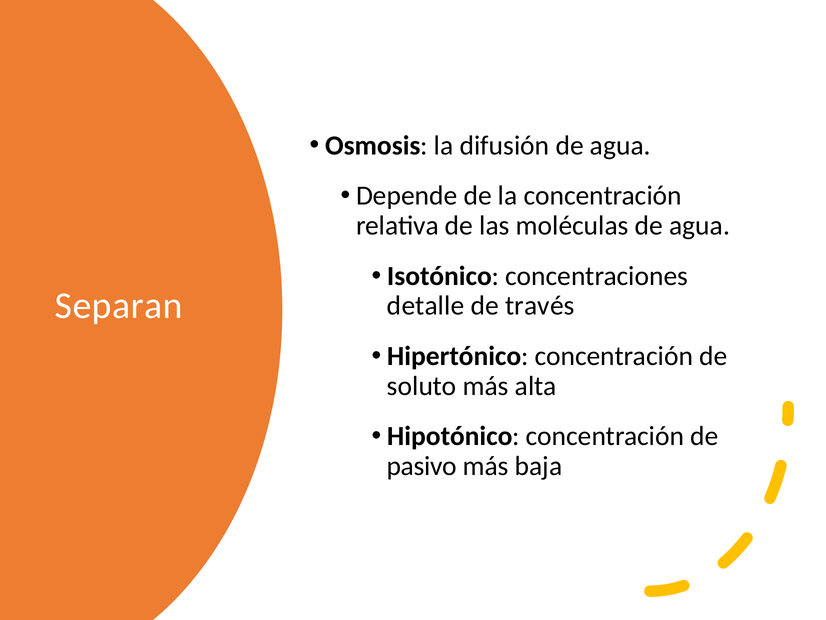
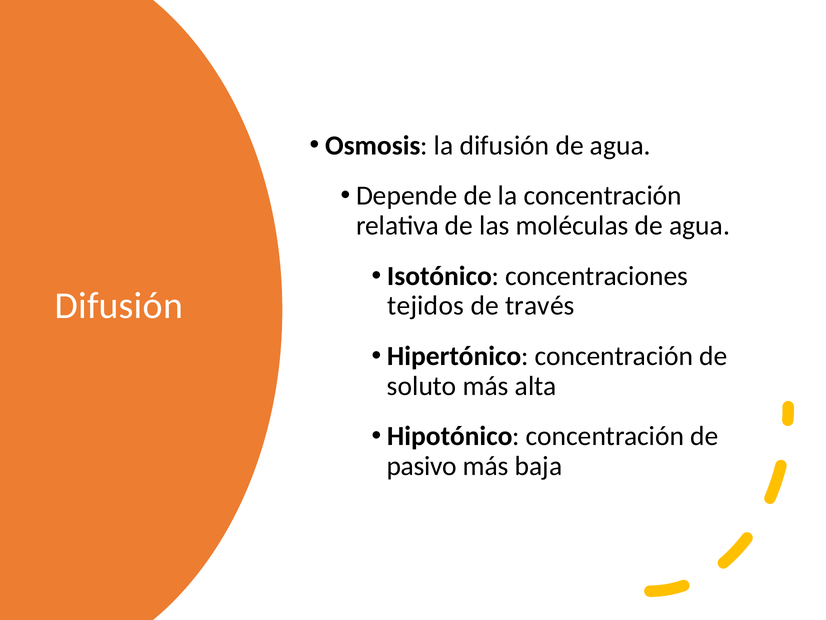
Separan at (119, 305): Separan -> Difusión
detalle: detalle -> tejidos
